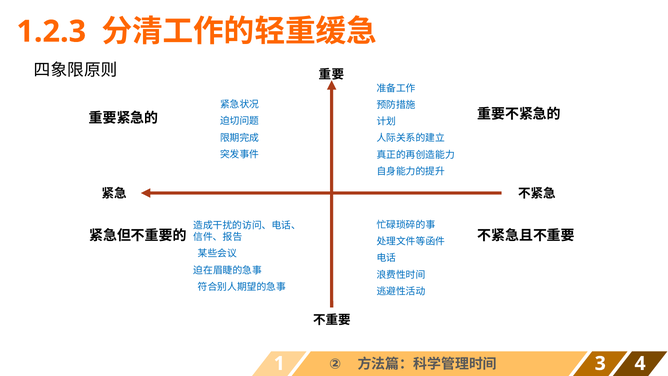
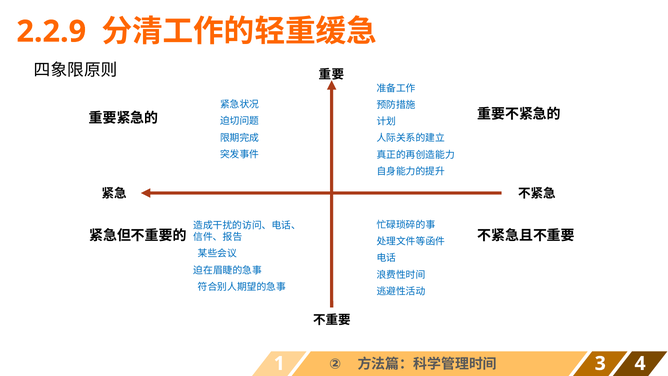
1.2.3: 1.2.3 -> 2.2.9
